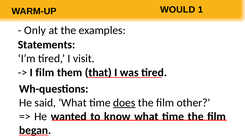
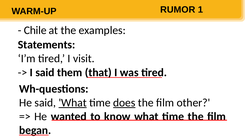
WOULD: WOULD -> RUMOR
Only: Only -> Chile
I film: film -> said
What at (73, 102) underline: none -> present
